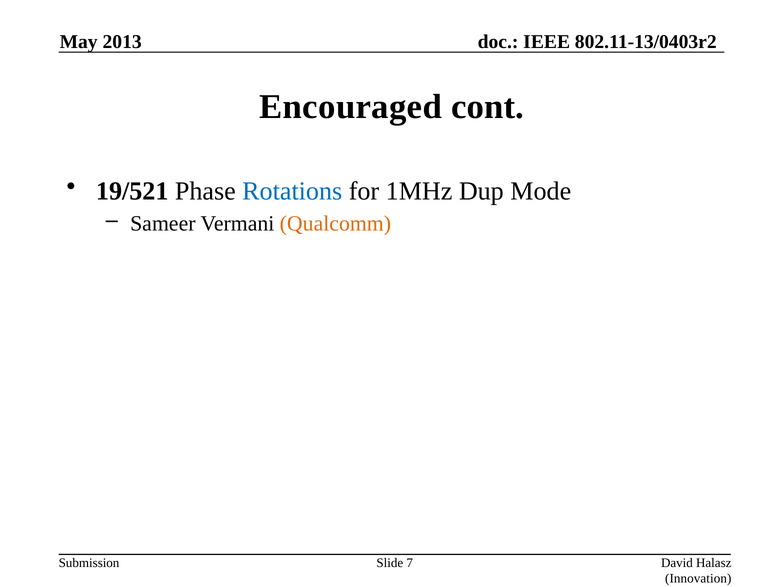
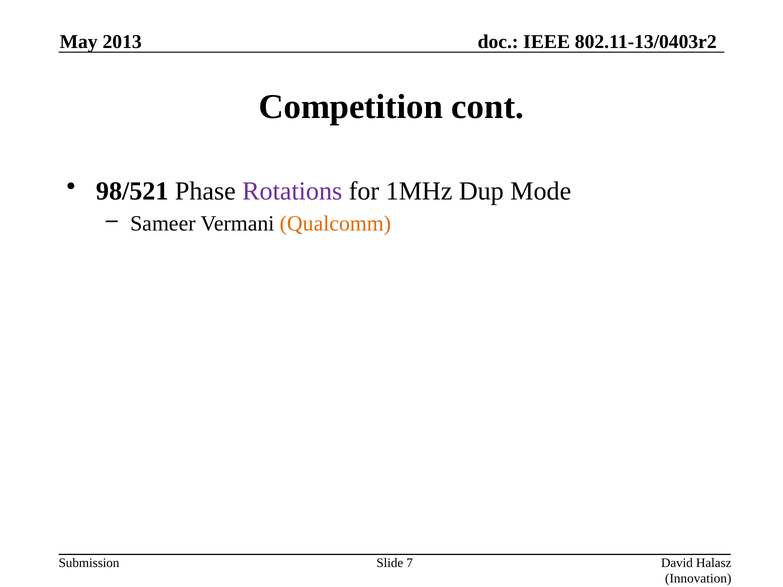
Encouraged: Encouraged -> Competition
19/521: 19/521 -> 98/521
Rotations colour: blue -> purple
